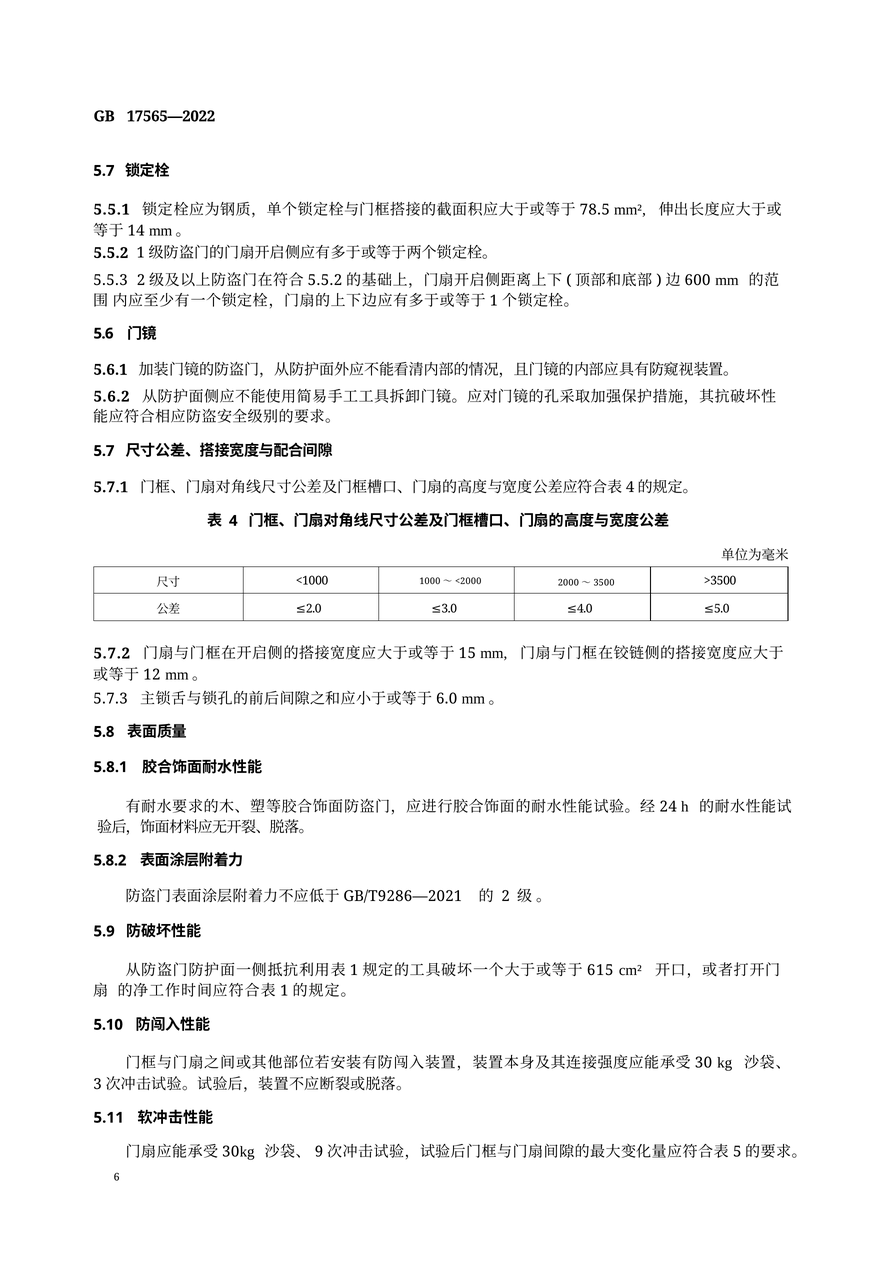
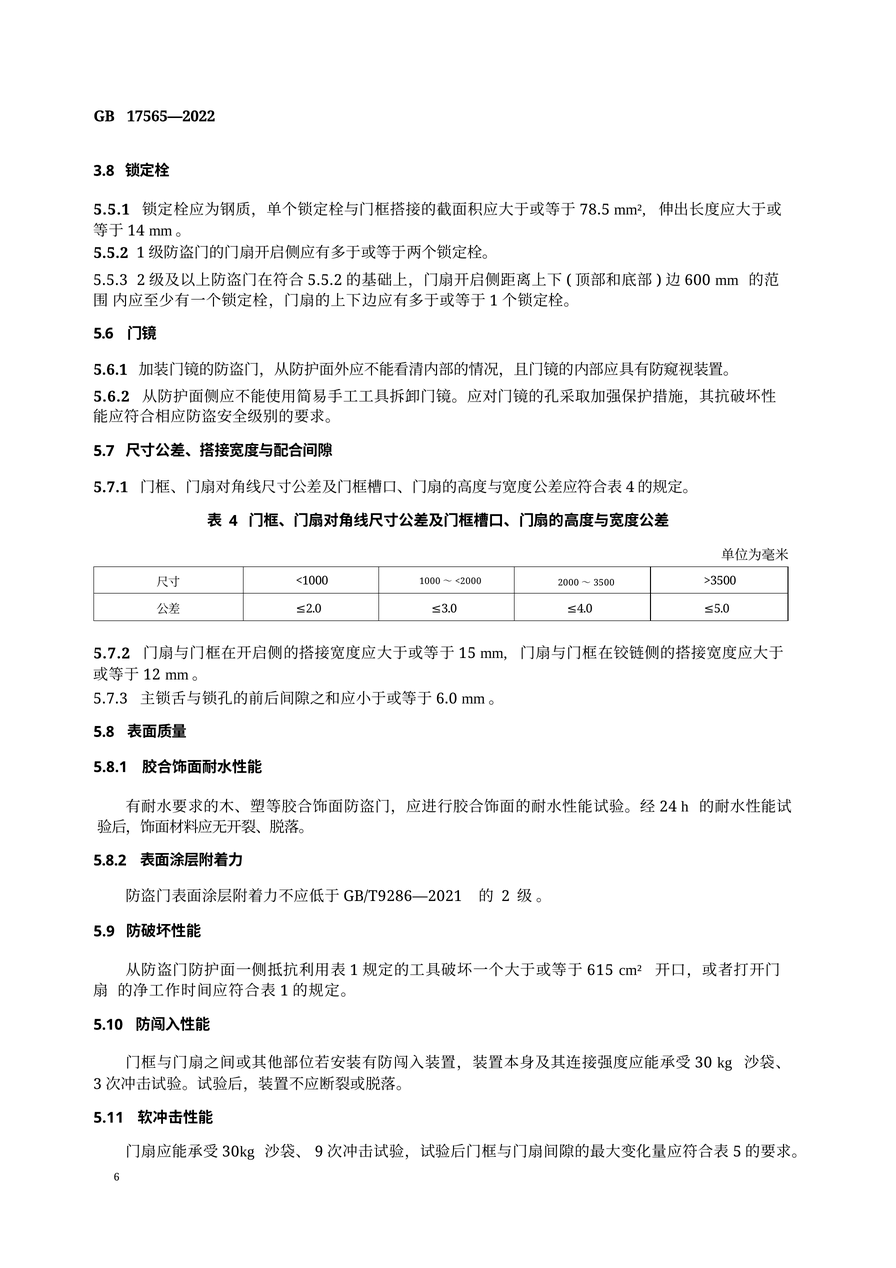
5.7 at (104, 171): 5.7 -> 3.8
